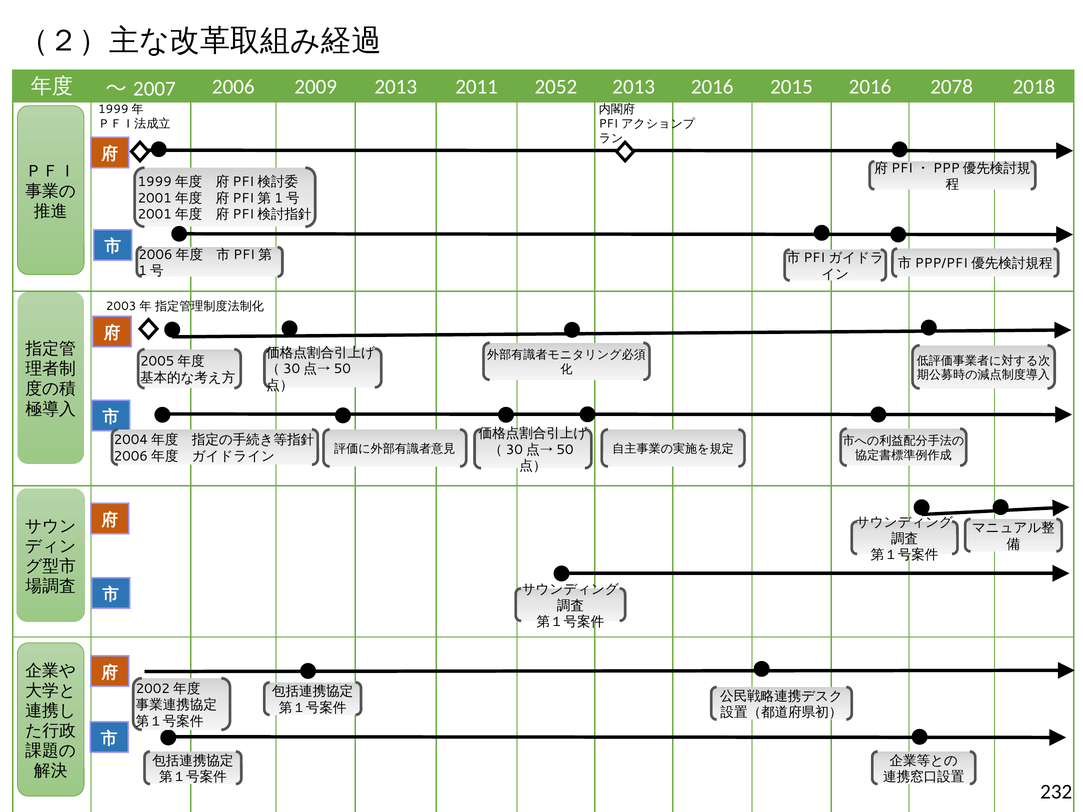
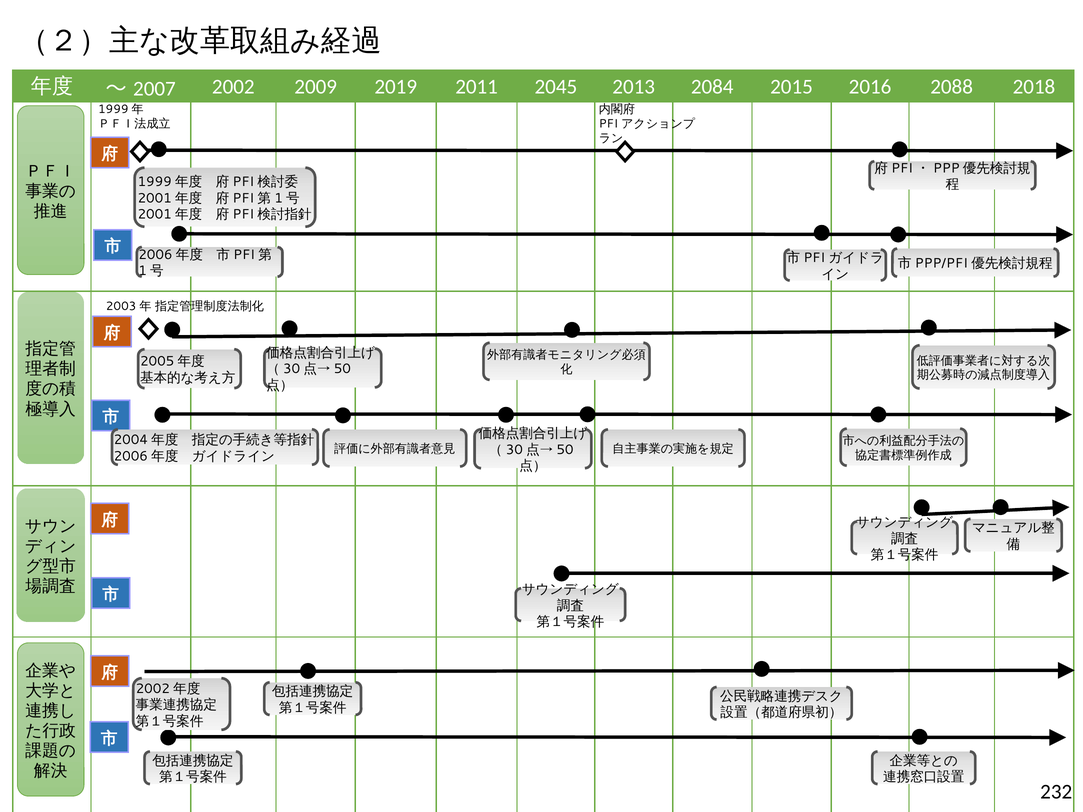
2006: 2006 -> 2002
2009 2013: 2013 -> 2019
2052: 2052 -> 2045
2013 2016: 2016 -> 2084
2078: 2078 -> 2088
